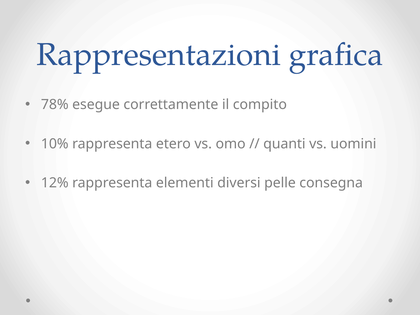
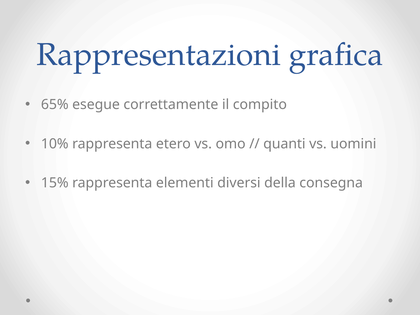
78%: 78% -> 65%
12%: 12% -> 15%
pelle: pelle -> della
